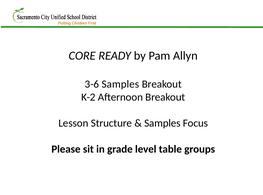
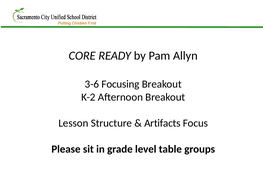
3-6 Samples: Samples -> Focusing
Samples at (162, 124): Samples -> Artifacts
